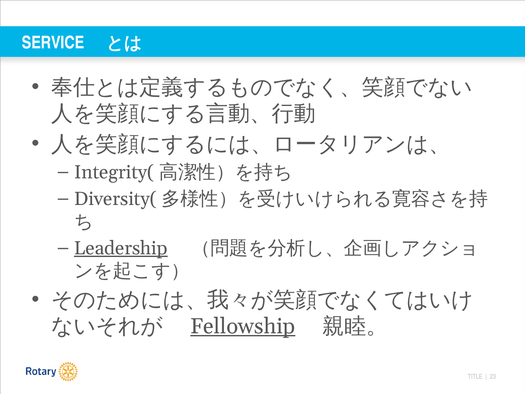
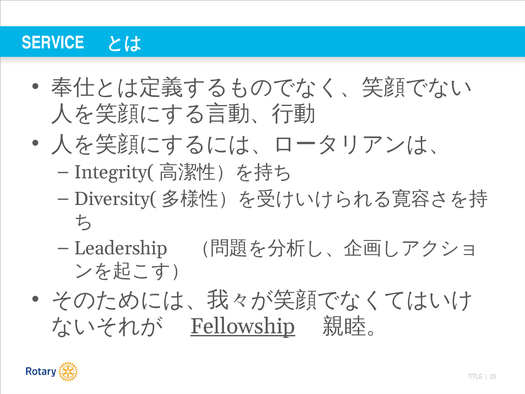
Leadership underline: present -> none
